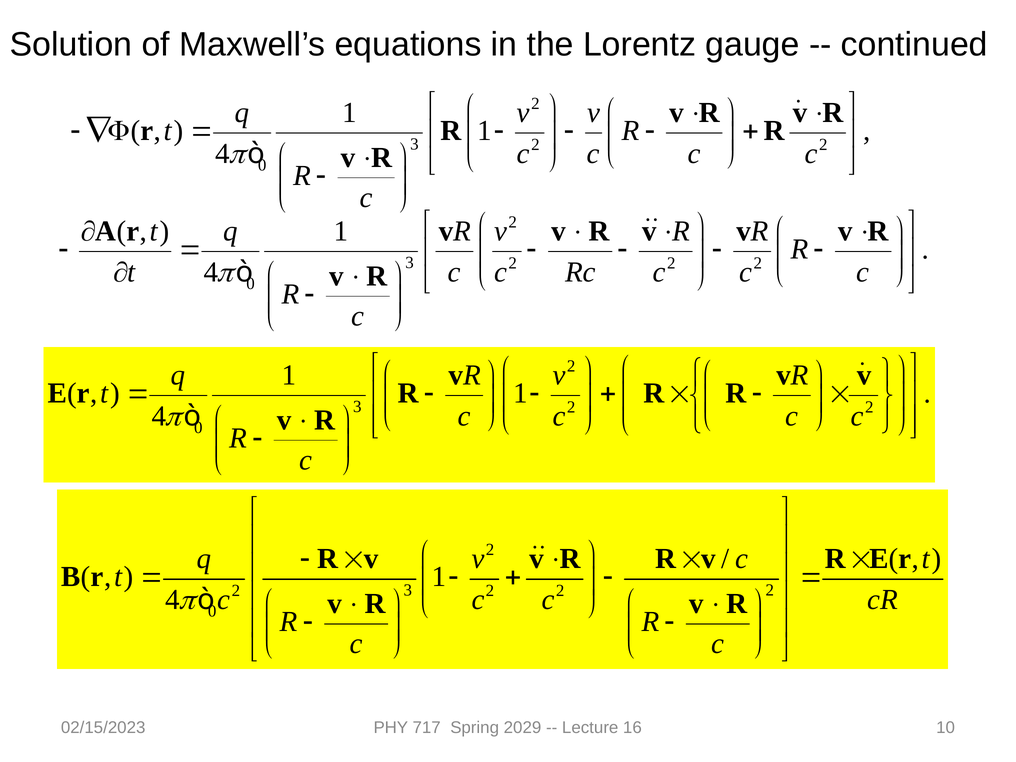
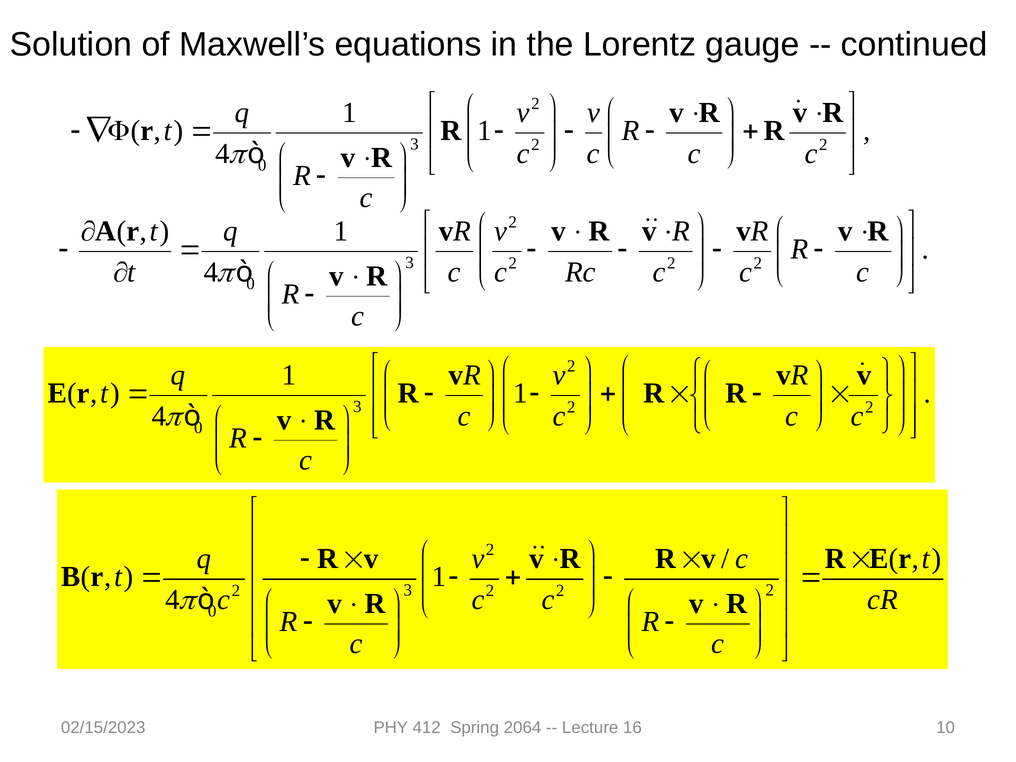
717: 717 -> 412
2029: 2029 -> 2064
